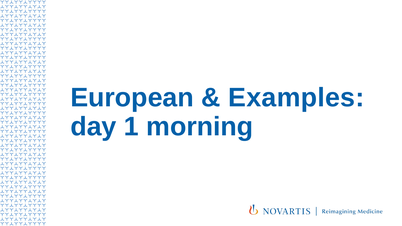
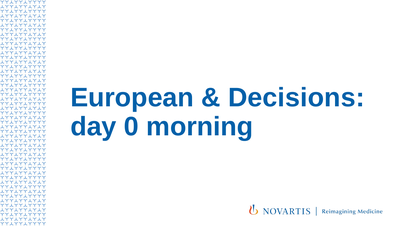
Examples: Examples -> Decisions
1: 1 -> 0
